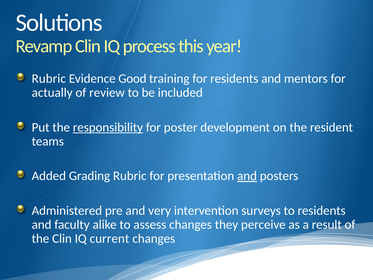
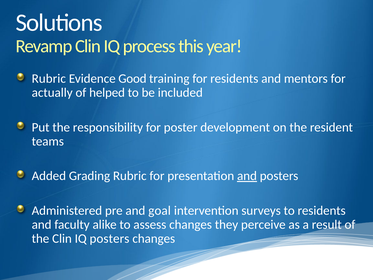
review: review -> helped
responsibility underline: present -> none
very: very -> goal
IQ current: current -> posters
